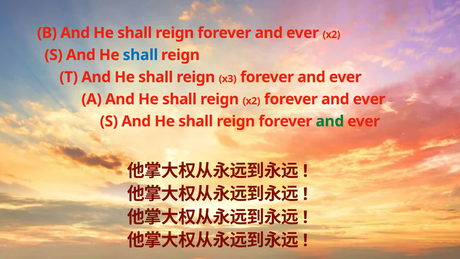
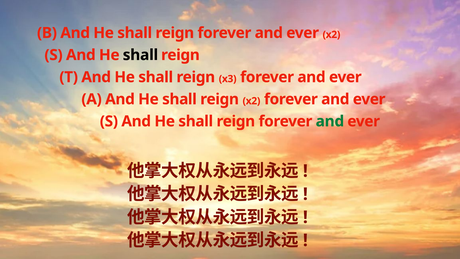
shall at (140, 55) colour: blue -> black
